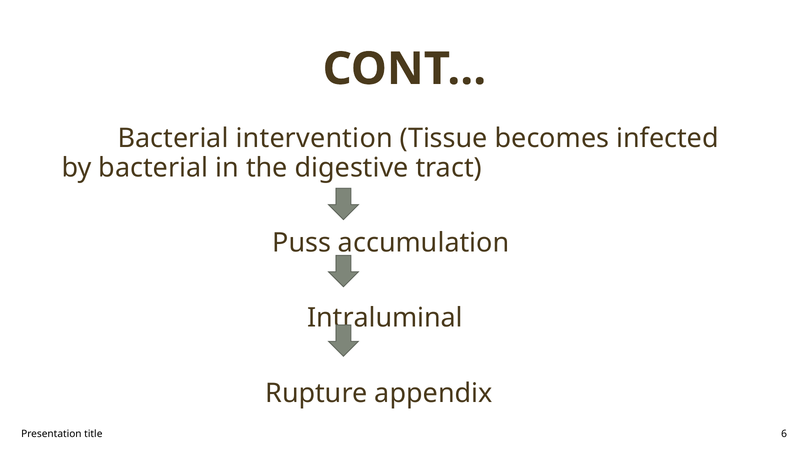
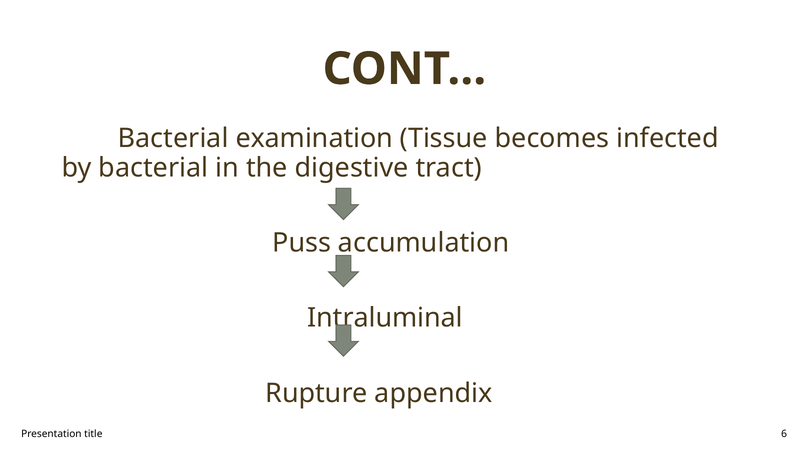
intervention: intervention -> examination
